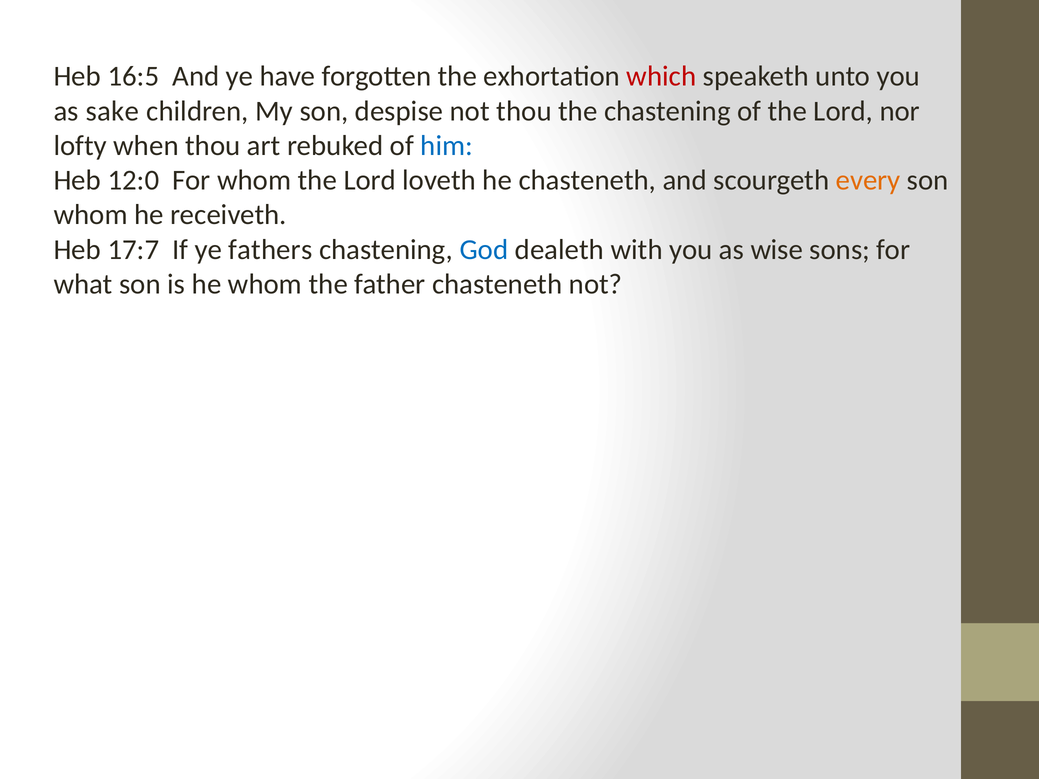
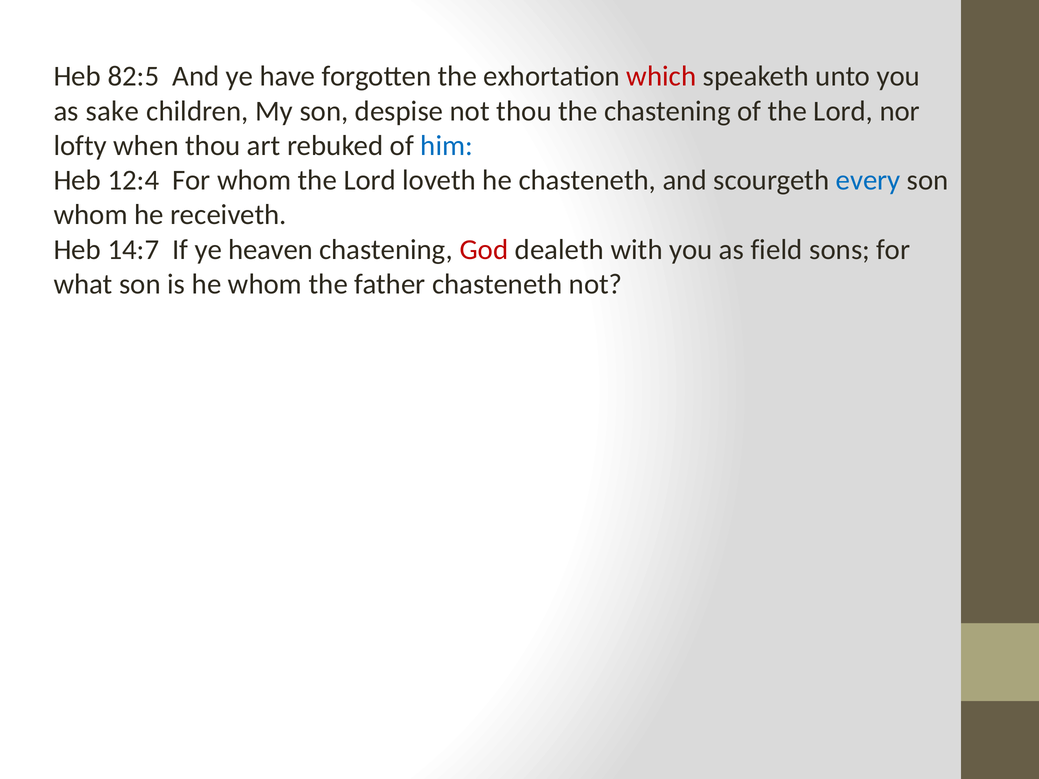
16:5: 16:5 -> 82:5
12:0: 12:0 -> 12:4
every colour: orange -> blue
17:7: 17:7 -> 14:7
fathers: fathers -> heaven
God colour: blue -> red
wise: wise -> field
